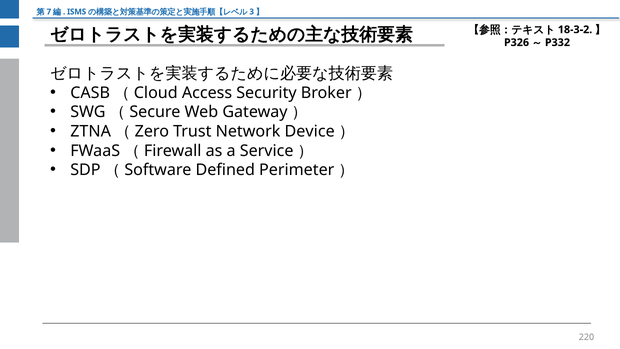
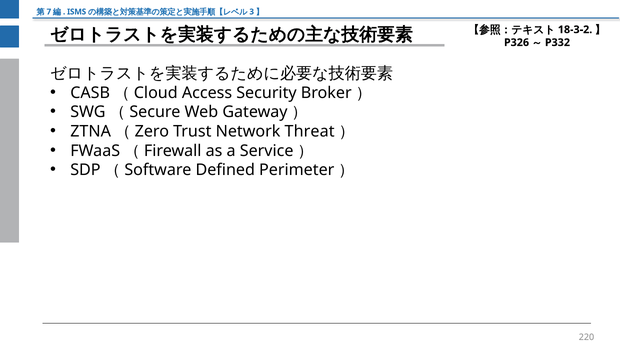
Device: Device -> Threat
